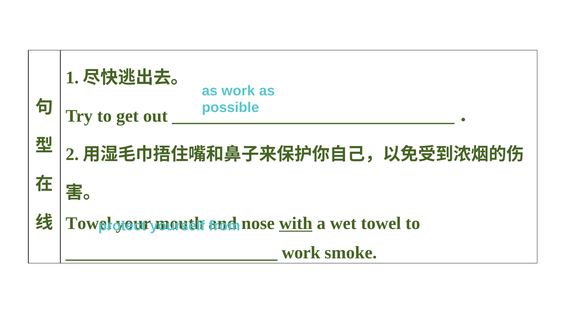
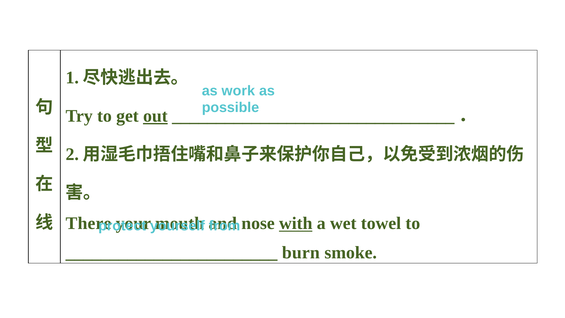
out underline: none -> present
Towel at (89, 223): Towel -> There
work at (301, 253): work -> burn
